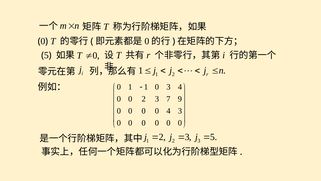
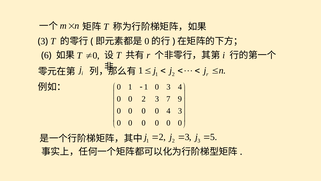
0 at (43, 41): 0 -> 3
5 at (46, 55): 5 -> 6
